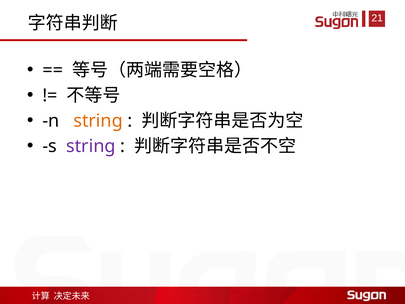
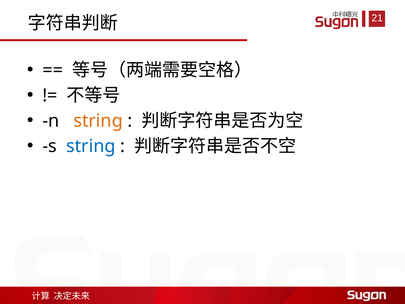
string at (91, 146) colour: purple -> blue
